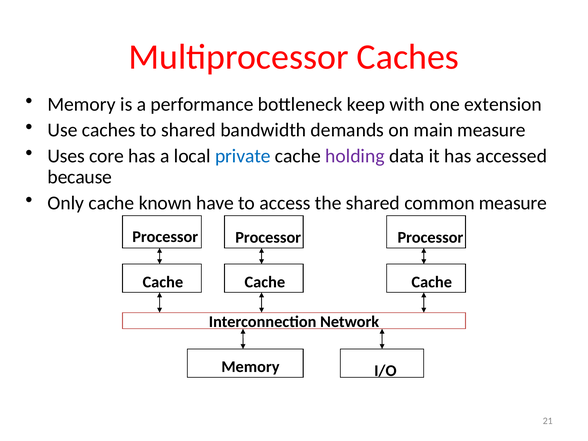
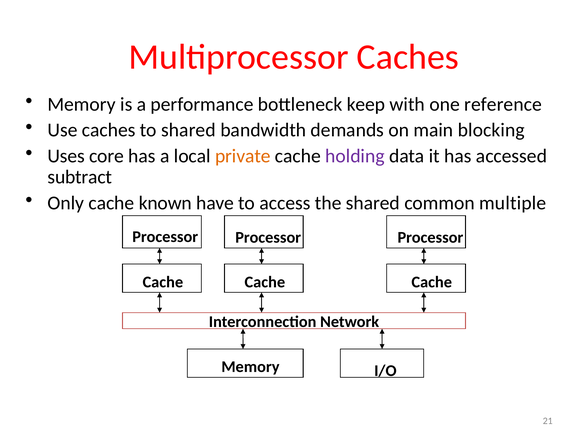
extension: extension -> reference
main measure: measure -> blocking
private colour: blue -> orange
because: because -> subtract
common measure: measure -> multiple
